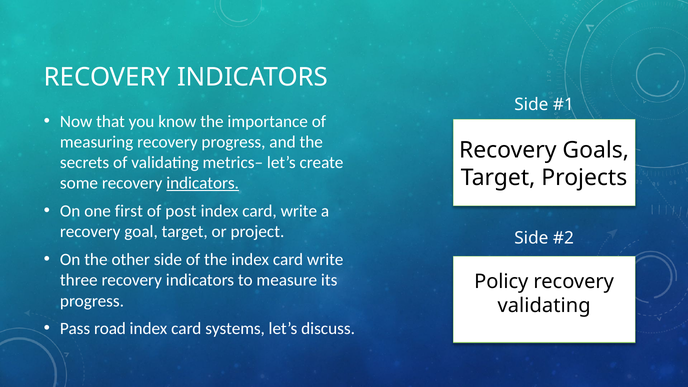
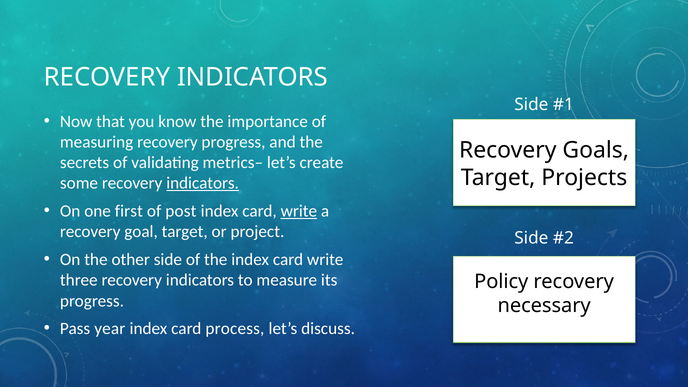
write at (299, 211) underline: none -> present
validating at (544, 306): validating -> necessary
road: road -> year
systems: systems -> process
